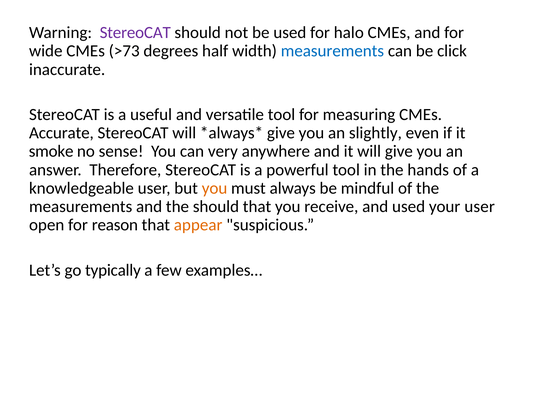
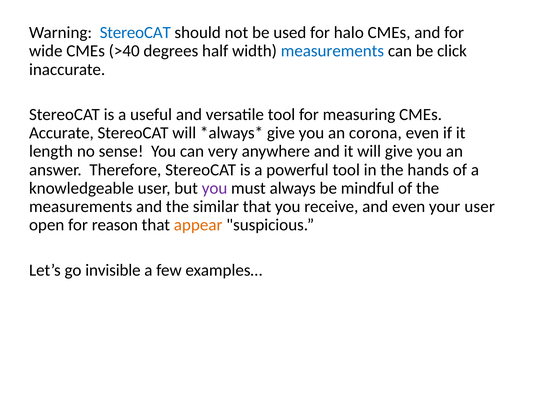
StereoCAT at (135, 33) colour: purple -> blue
>73: >73 -> >40
slightly: slightly -> corona
smoke: smoke -> length
you at (215, 188) colour: orange -> purple
the should: should -> similar
and used: used -> even
typically: typically -> invisible
